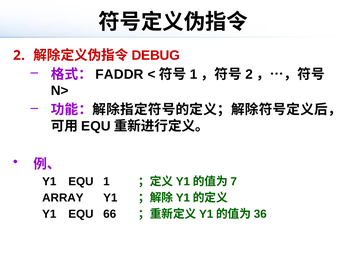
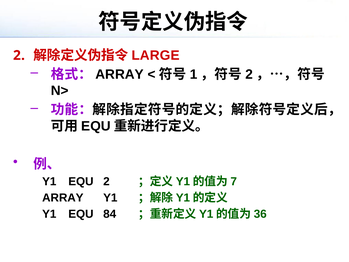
DEBUG: DEBUG -> LARGE
FADDR at (119, 74): FADDR -> ARRAY
EQU 1: 1 -> 2
66: 66 -> 84
